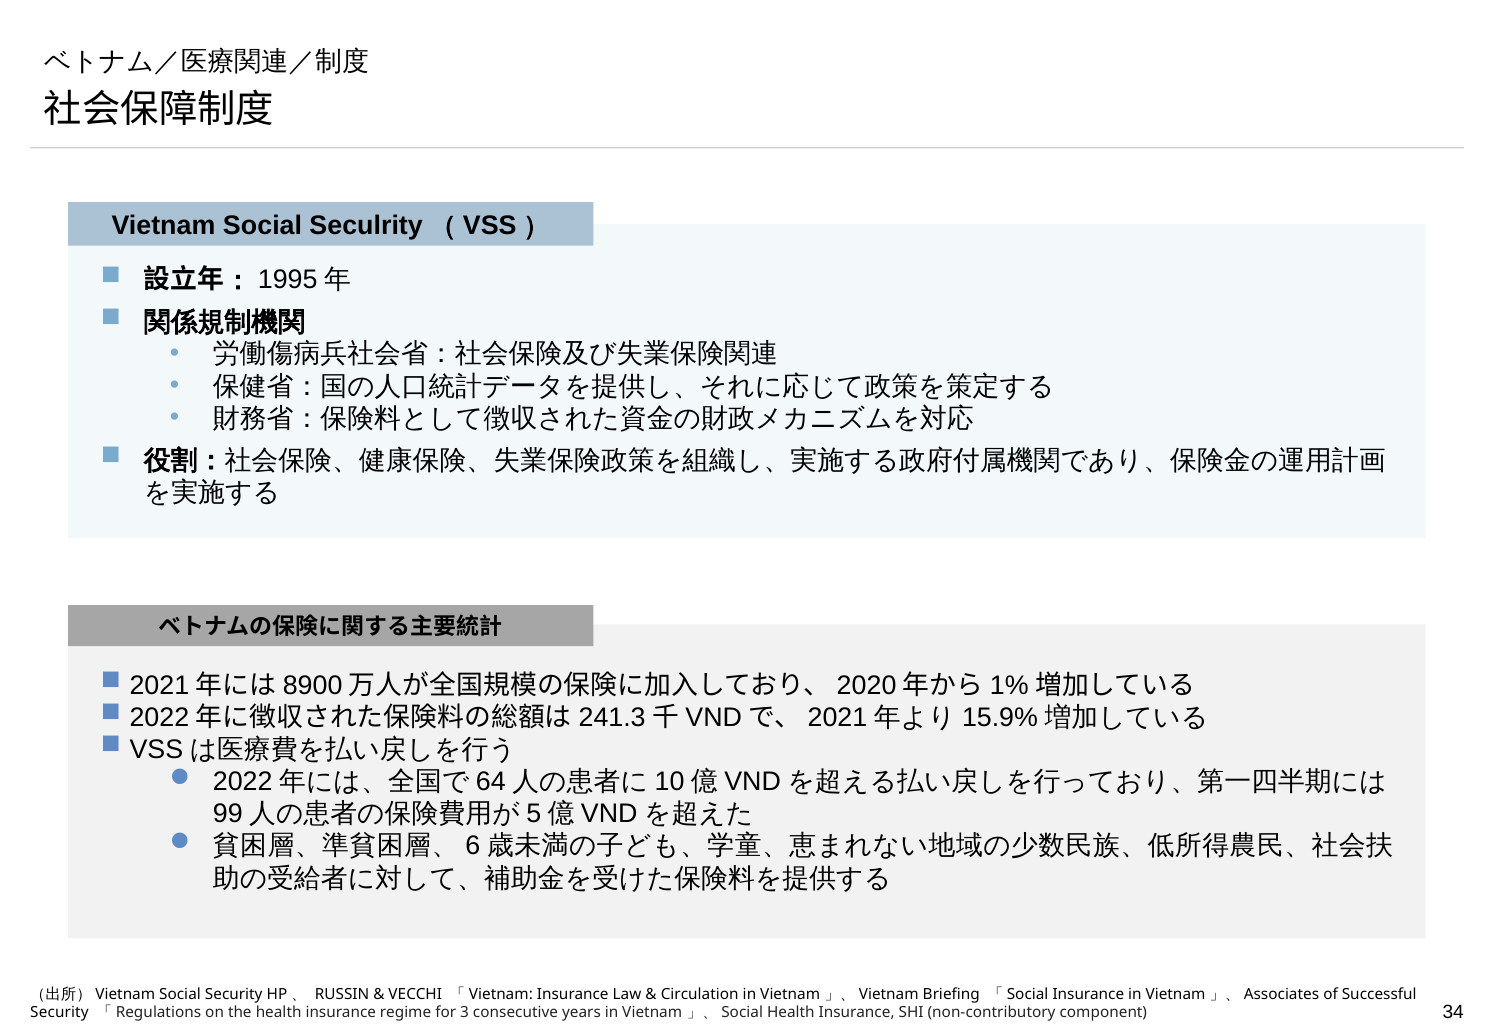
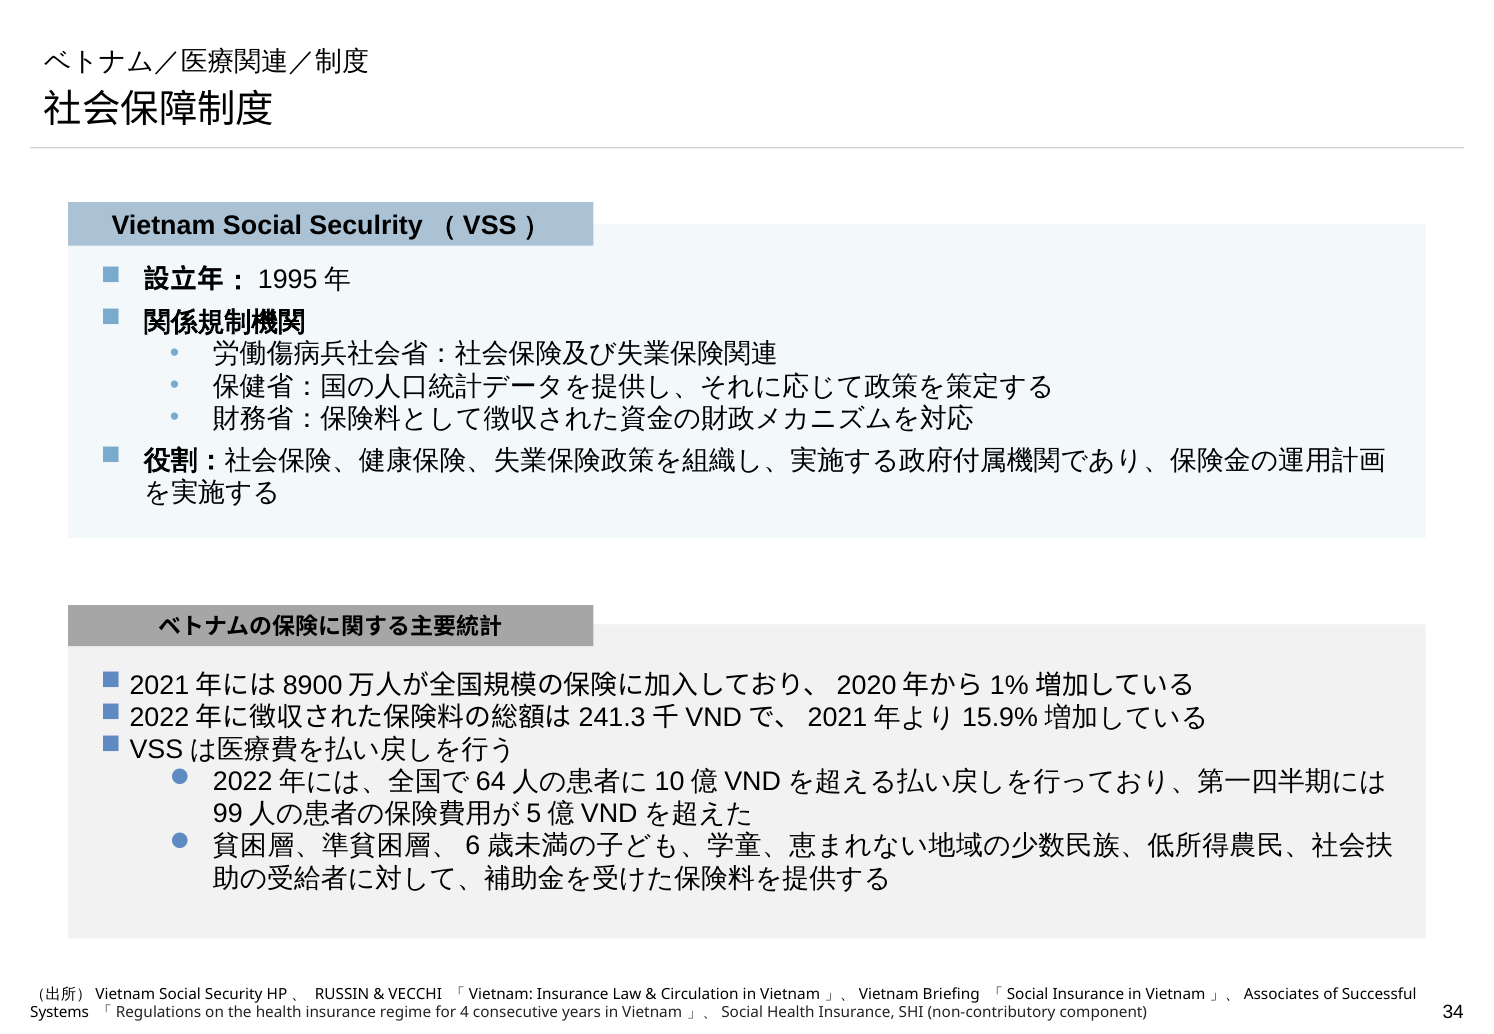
Security at (59, 1013): Security -> Systems
3: 3 -> 4
